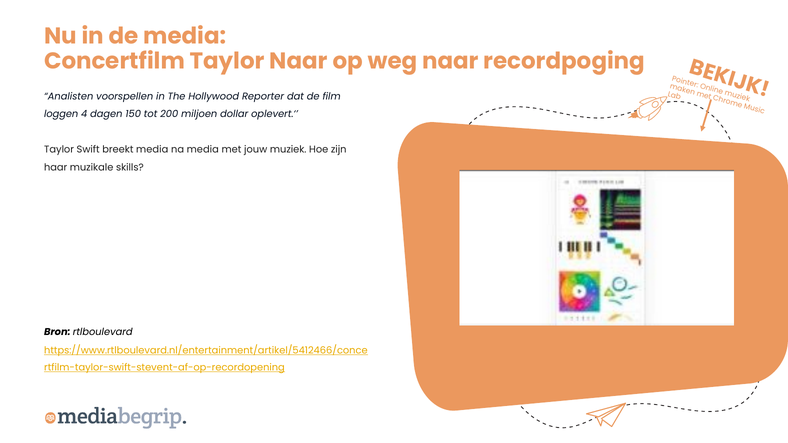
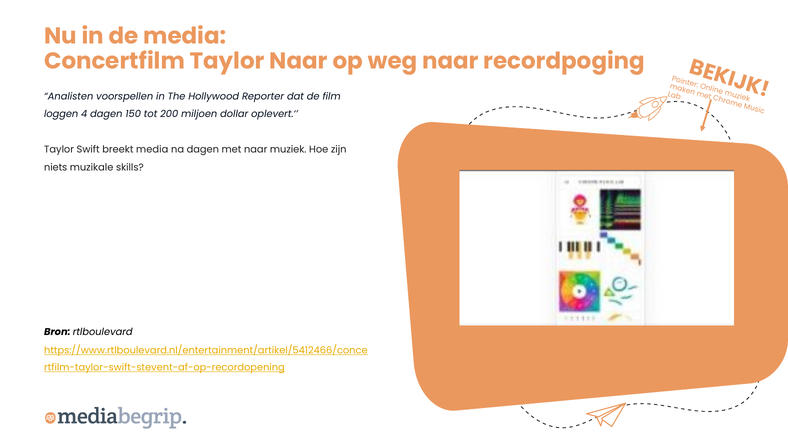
na media: media -> dagen
met jouw: jouw -> naar
haar: haar -> niets
